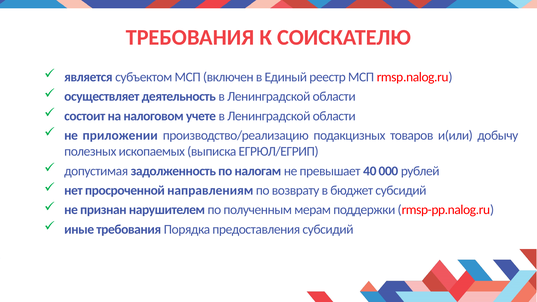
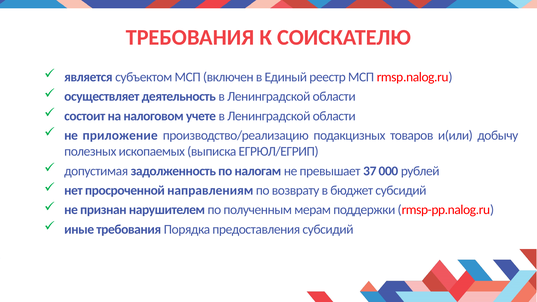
приложении: приложении -> приложение
40: 40 -> 37
